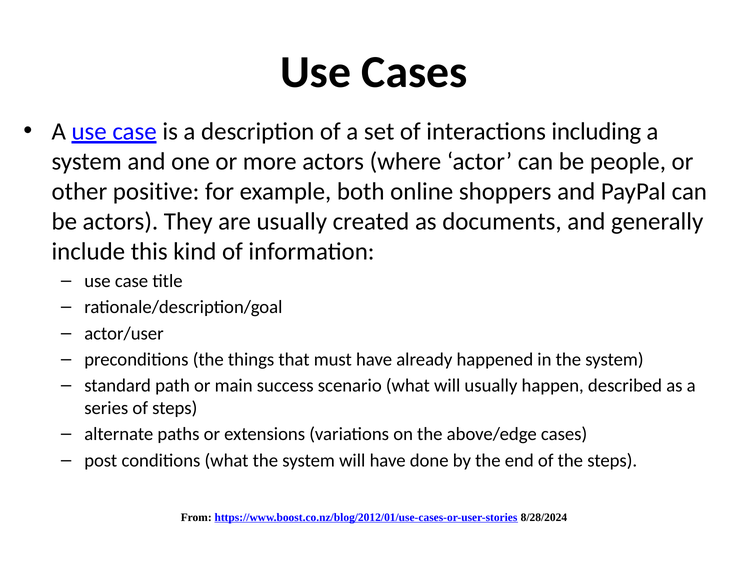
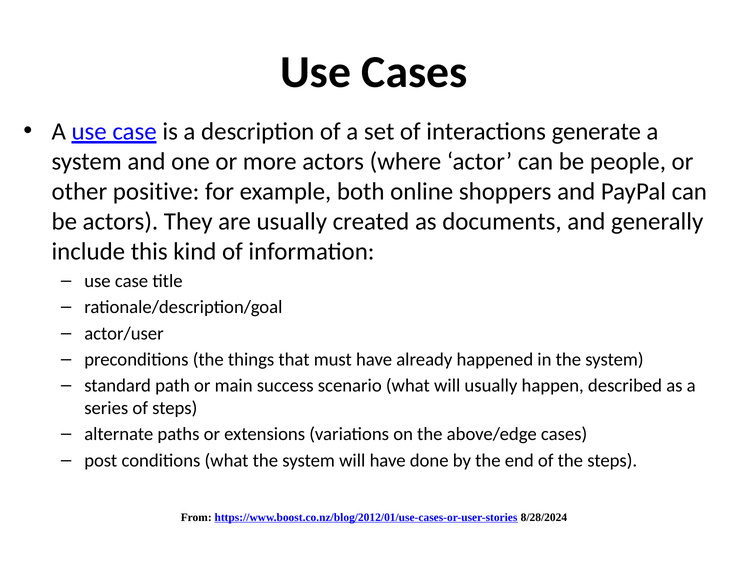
including: including -> generate
